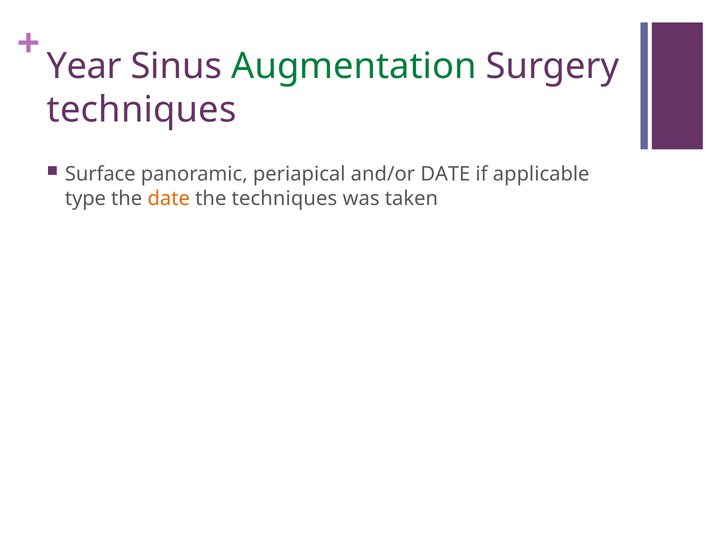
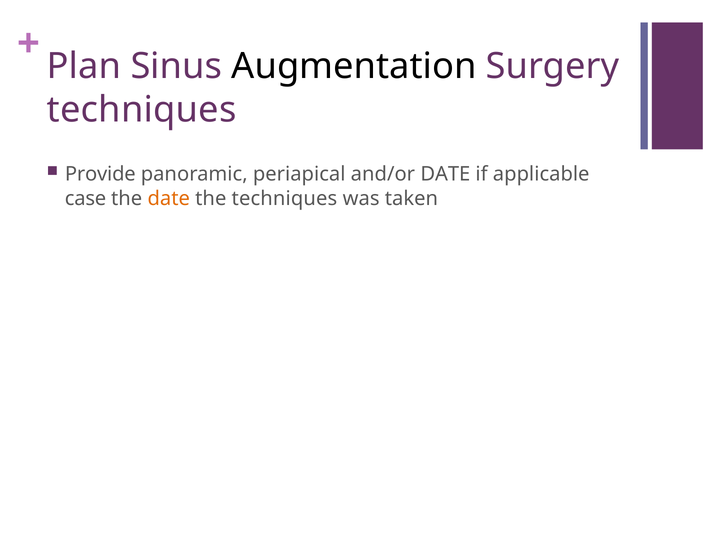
Year: Year -> Plan
Augmentation colour: green -> black
Surface: Surface -> Provide
type: type -> case
